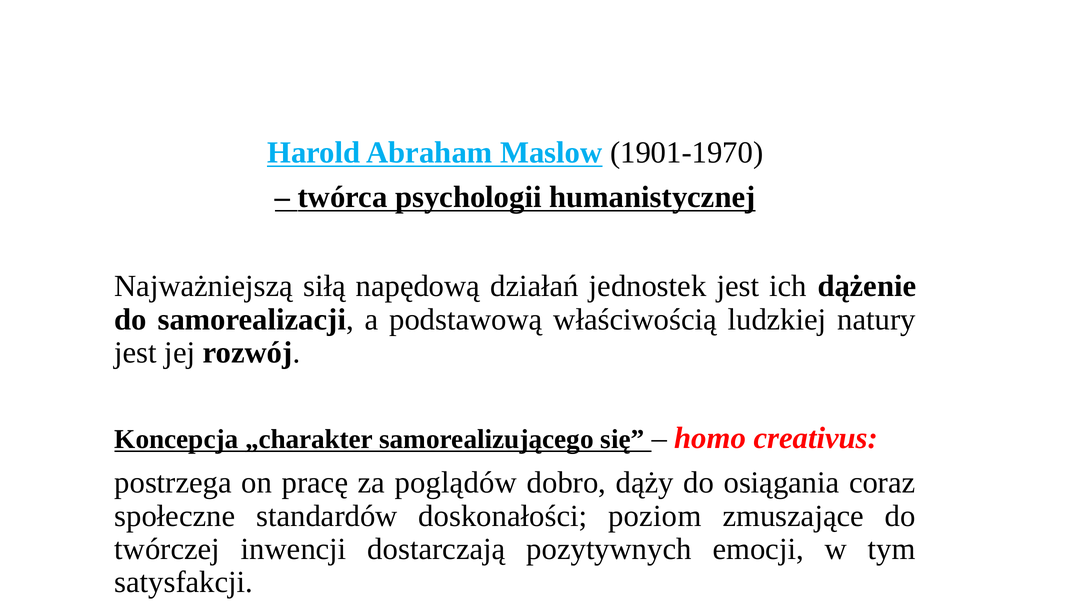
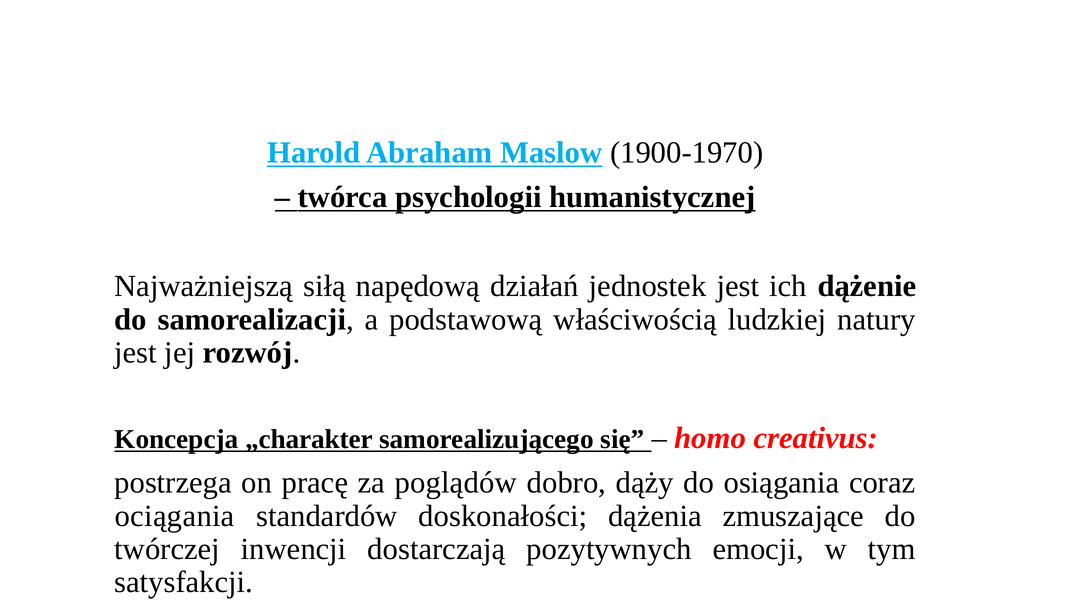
1901-1970: 1901-1970 -> 1900-1970
społeczne: społeczne -> ociągania
poziom: poziom -> dążenia
